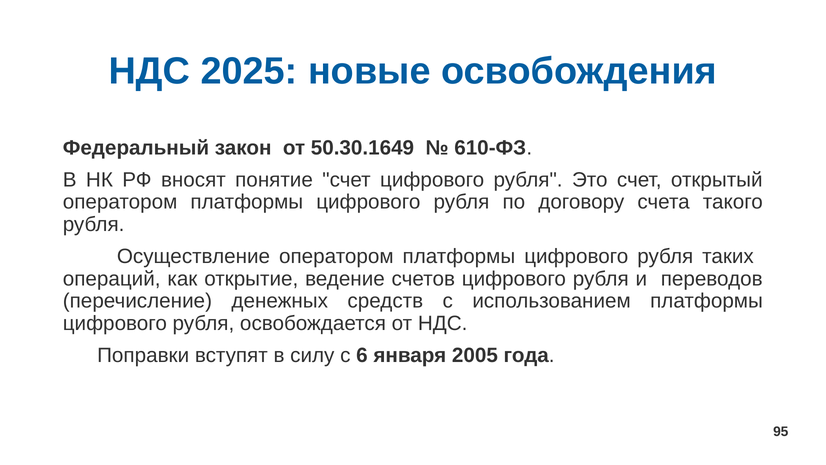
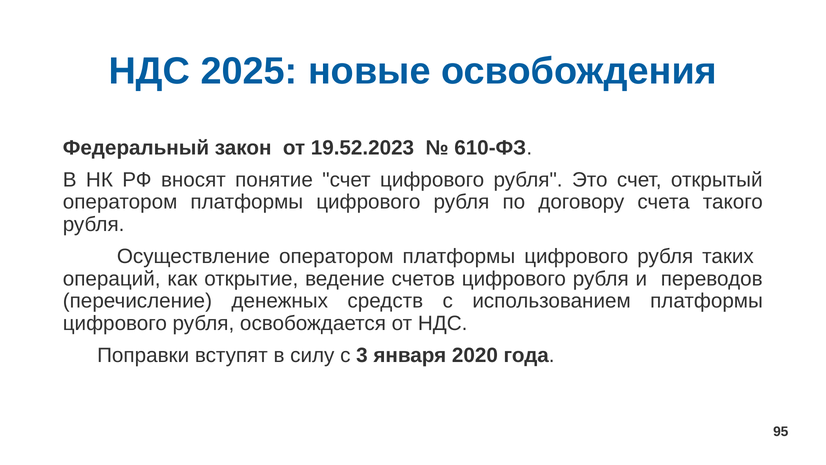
50.30.1649: 50.30.1649 -> 19.52.2023
6: 6 -> 3
2005: 2005 -> 2020
